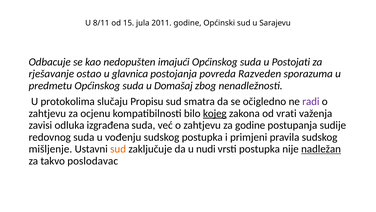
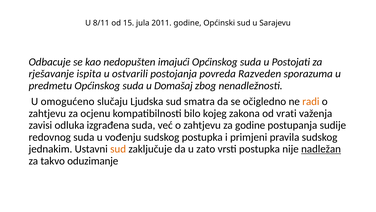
ostao: ostao -> ispita
glavnica: glavnica -> ostvarili
protokolima: protokolima -> omogućeno
Propisu: Propisu -> Ljudska
radi colour: purple -> orange
kojeg underline: present -> none
mišljenje: mišljenje -> jednakim
nudi: nudi -> zato
poslodavac: poslodavac -> oduzimanje
